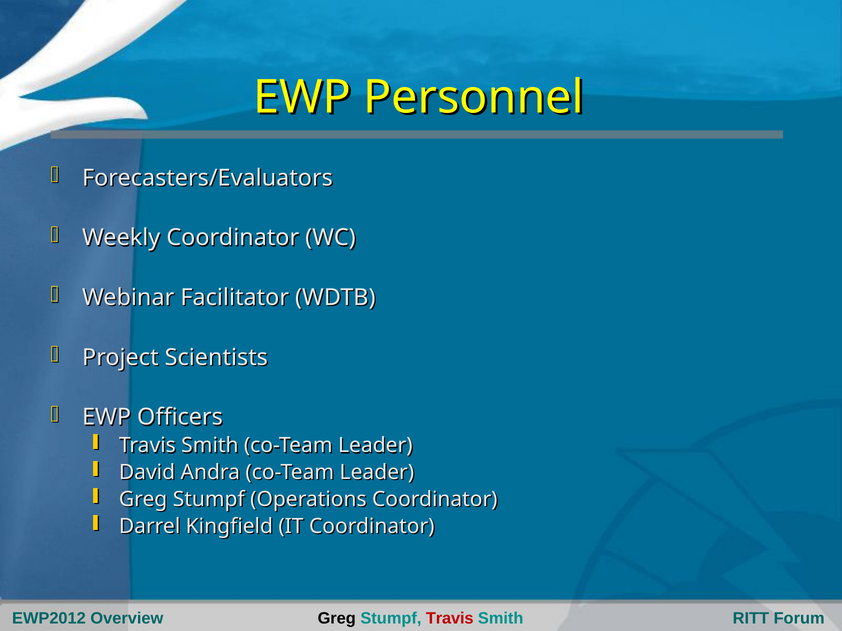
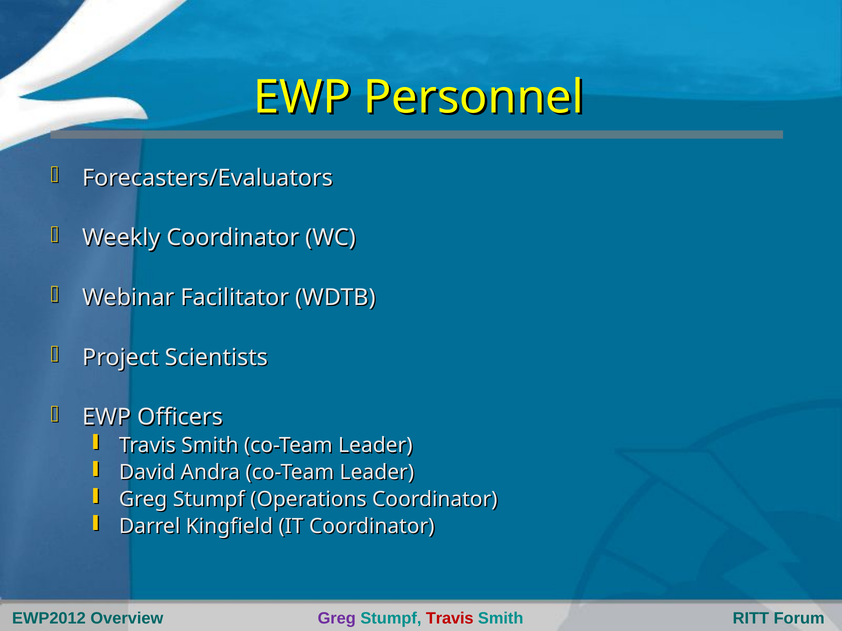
Greg at (337, 619) colour: black -> purple
